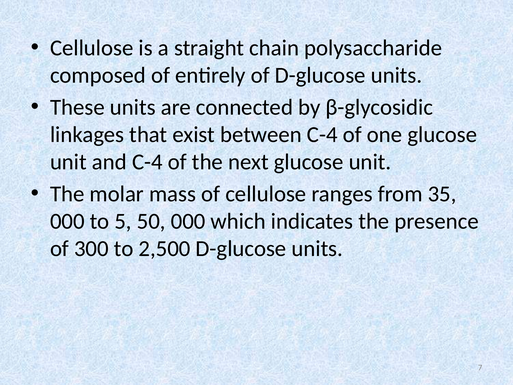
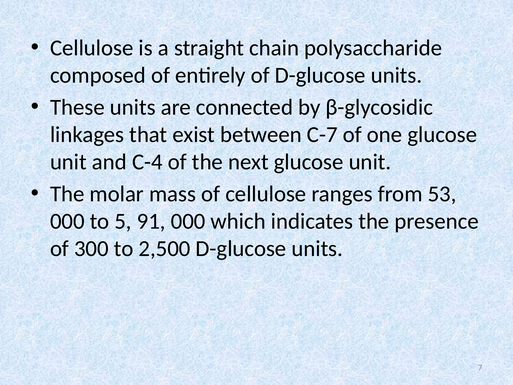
between C-4: C-4 -> C-7
35: 35 -> 53
50: 50 -> 91
